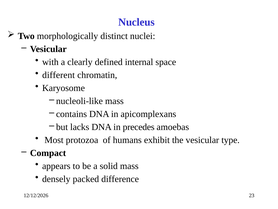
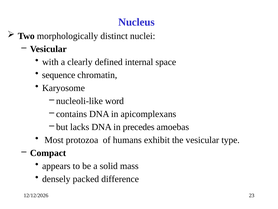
different: different -> sequence
nucleoli-like mass: mass -> word
